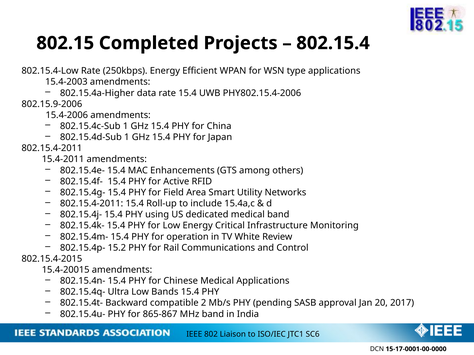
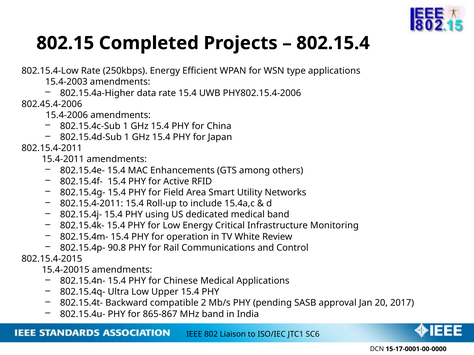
802.15.9-2006: 802.15.9-2006 -> 802.45.4-2006
15.2: 15.2 -> 90.8
Bands: Bands -> Upper
